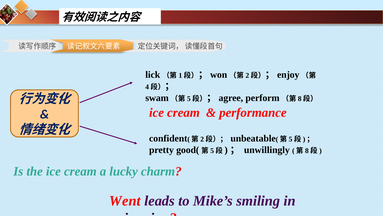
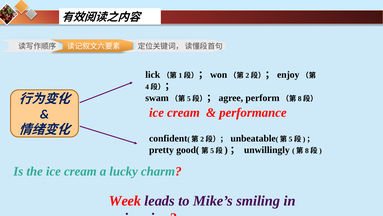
Went: Went -> Week
